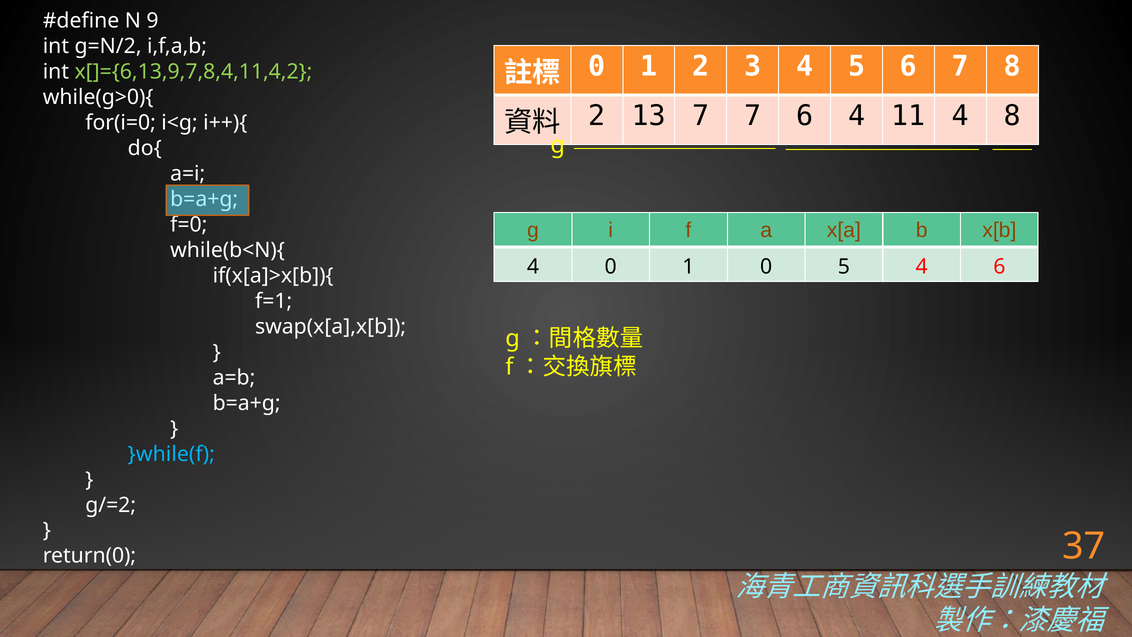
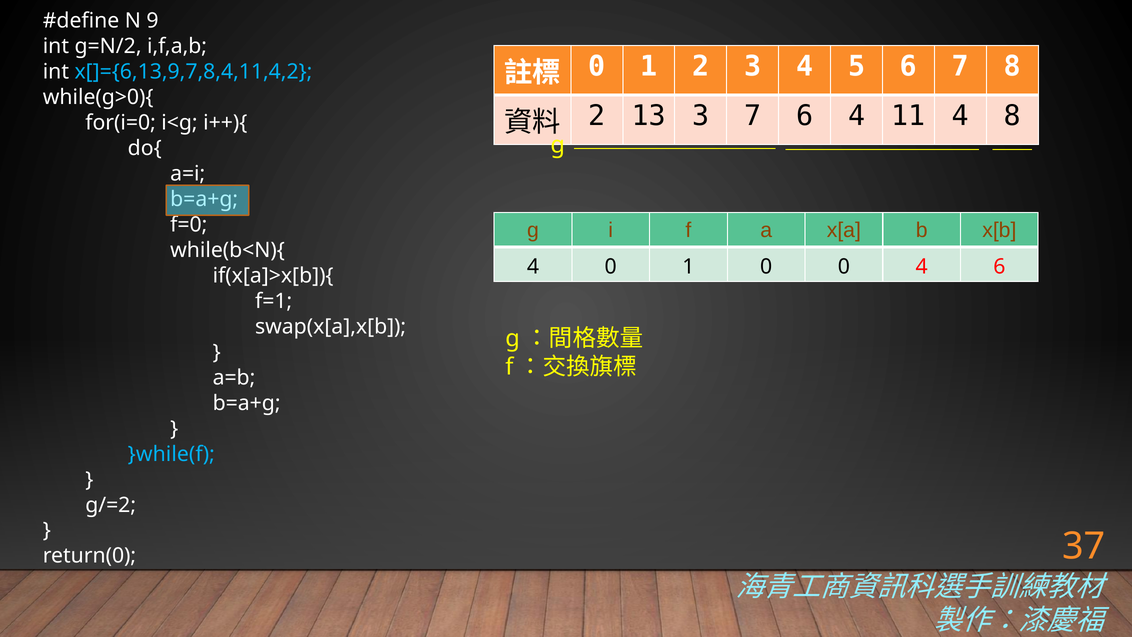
x[]={6,13,9,7,8,4,11,4,2 colour: light green -> light blue
13 7: 7 -> 3
0 5: 5 -> 0
